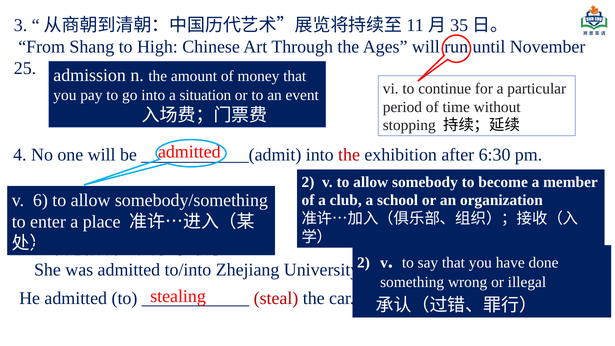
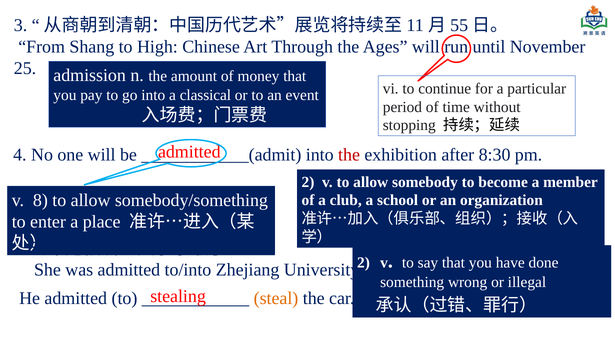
35: 35 -> 55
situation: situation -> classical
6:30: 6:30 -> 8:30
6: 6 -> 8
steal colour: red -> orange
